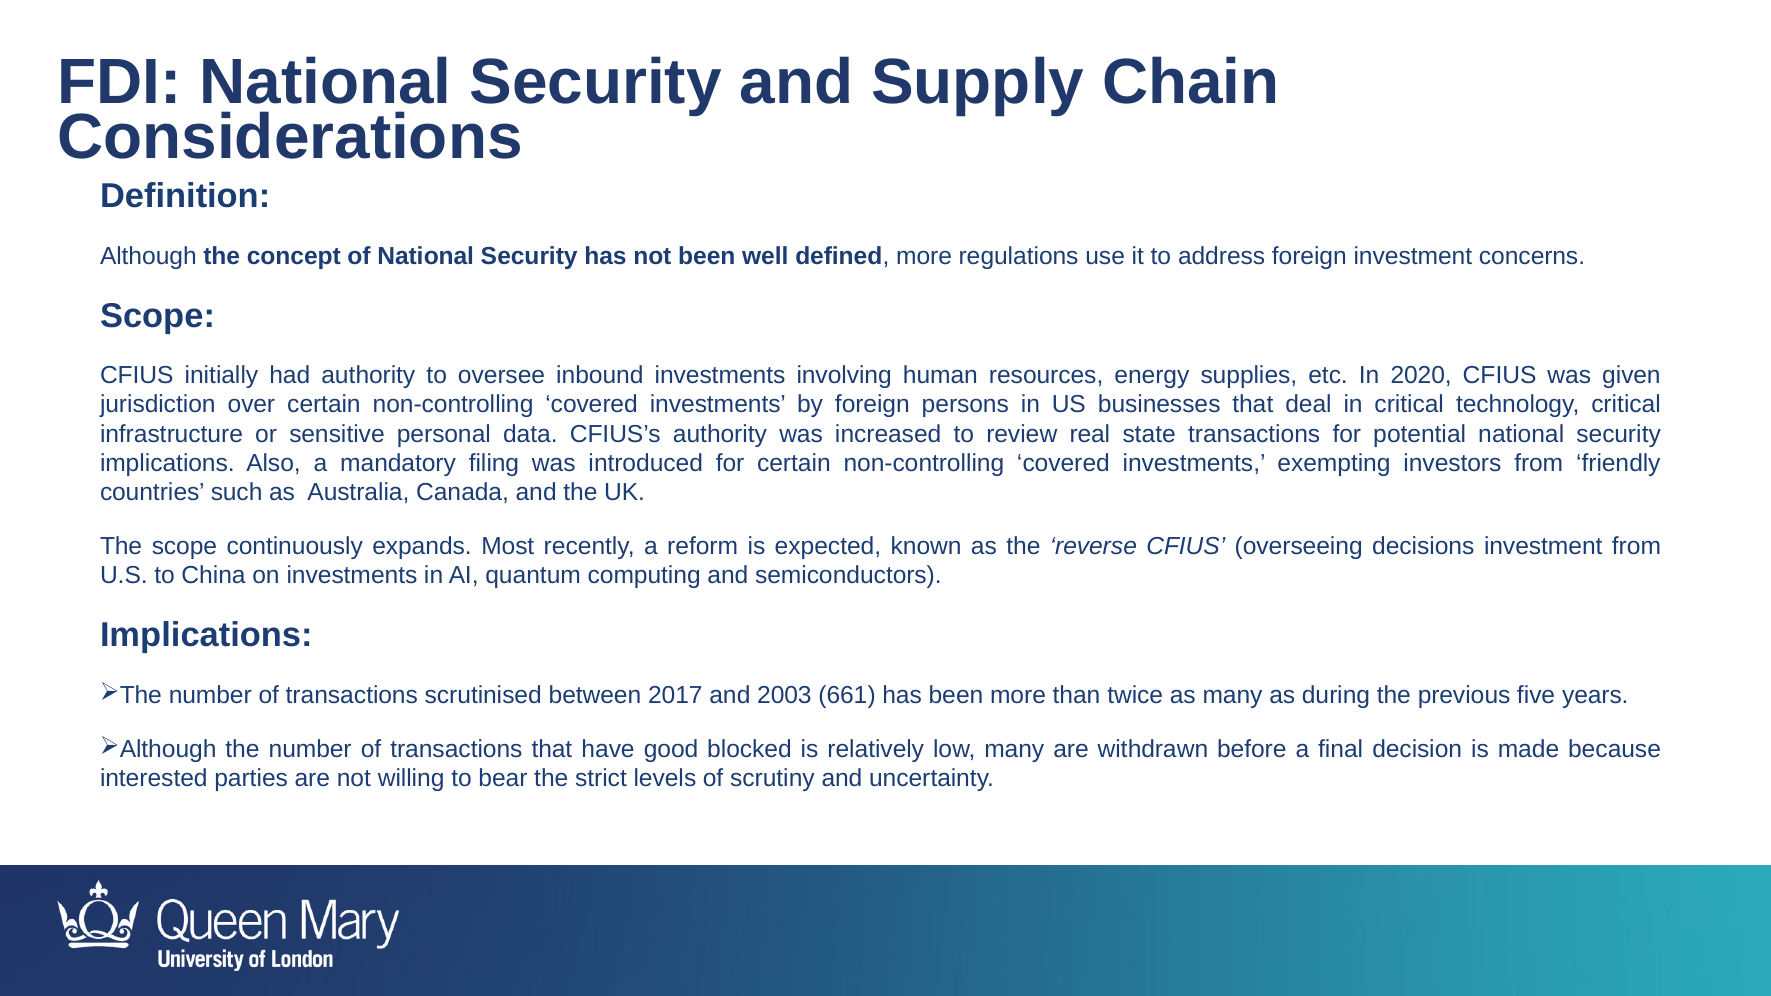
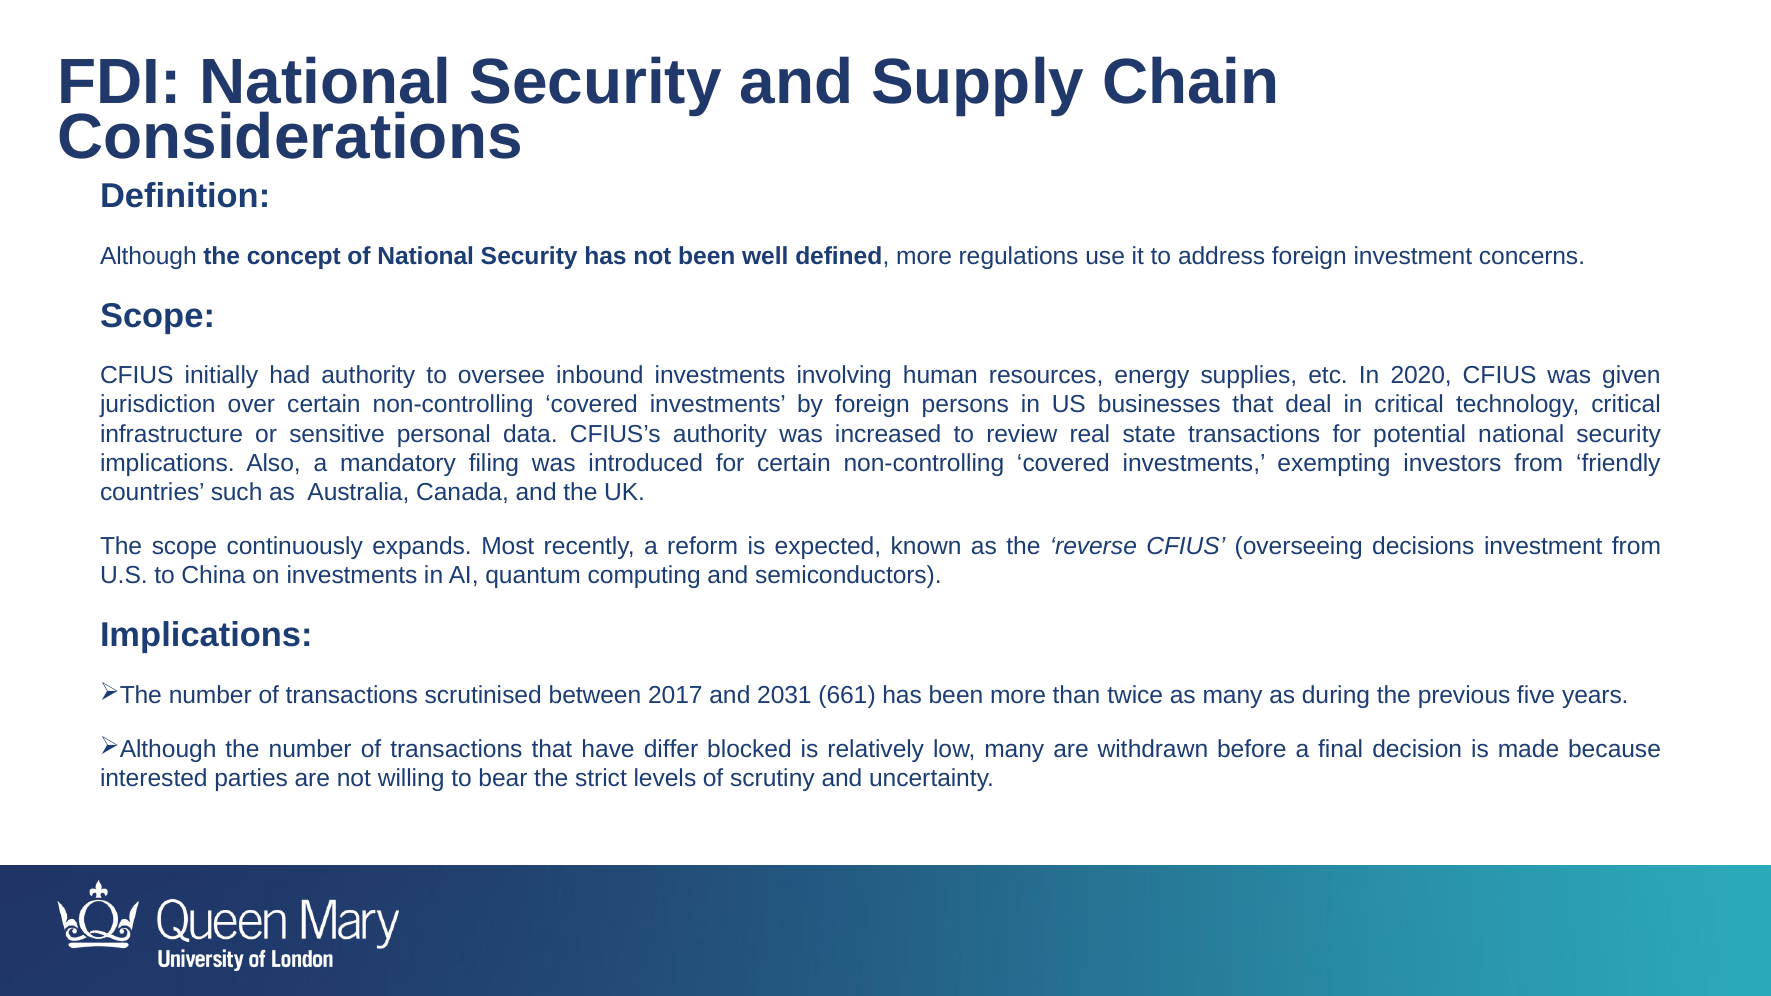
2003: 2003 -> 2031
good: good -> differ
